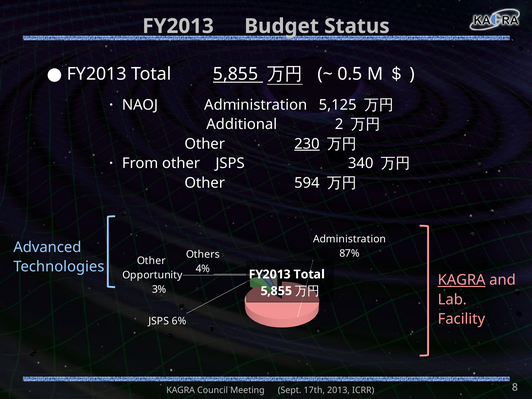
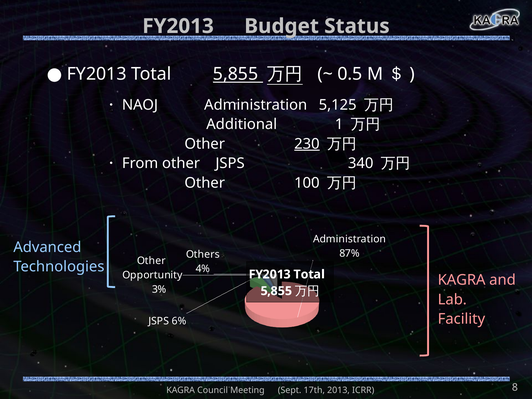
2: 2 -> 1
594: 594 -> 100
KAGRA at (462, 280) underline: present -> none
